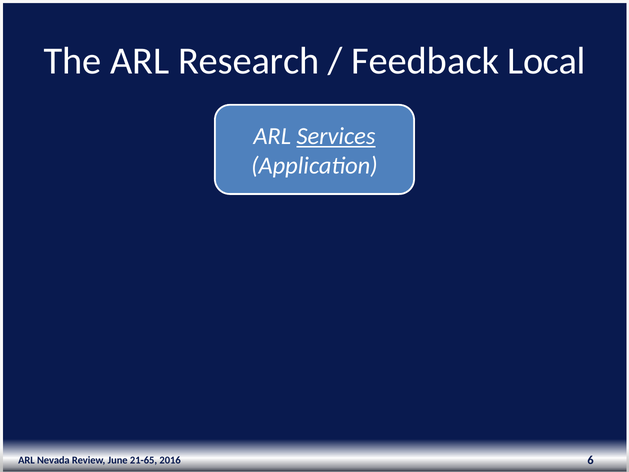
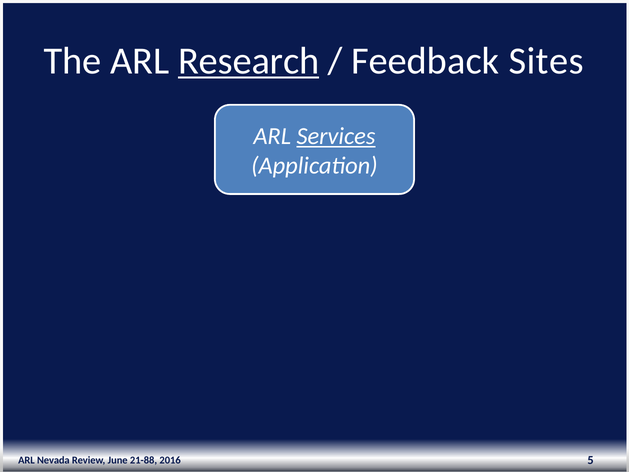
Research underline: none -> present
Local: Local -> Sites
21-65: 21-65 -> 21-88
6: 6 -> 5
